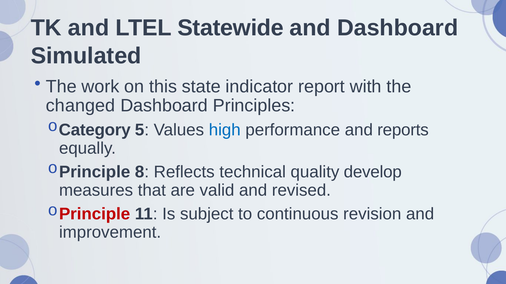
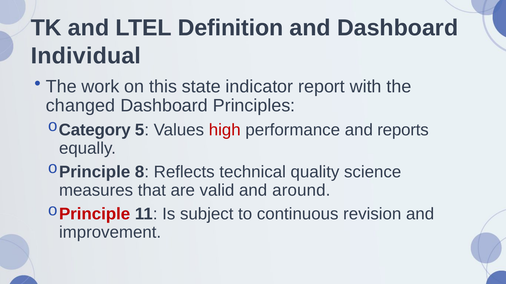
Statewide: Statewide -> Definition
Simulated: Simulated -> Individual
high colour: blue -> red
develop: develop -> science
revised: revised -> around
